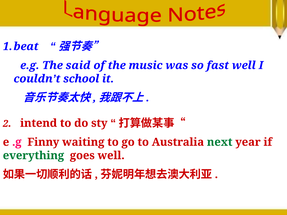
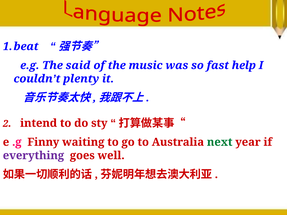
fast well: well -> help
school: school -> plenty
everything colour: green -> purple
